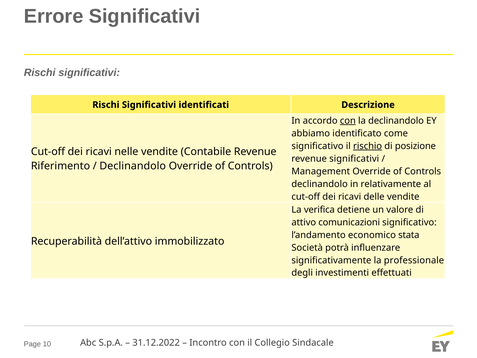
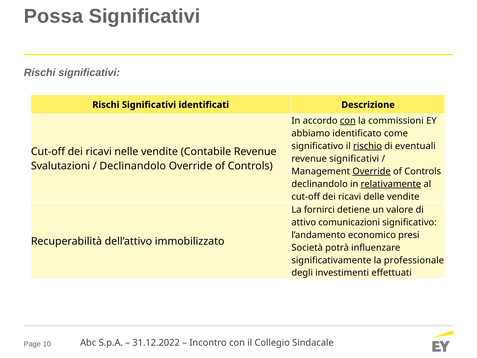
Errore: Errore -> Possa
la declinandolo: declinandolo -> commissioni
posizione: posizione -> eventuali
Riferimento: Riferimento -> Svalutazioni
Override at (372, 171) underline: none -> present
relativamente underline: none -> present
verifica: verifica -> fornirci
stata: stata -> presi
